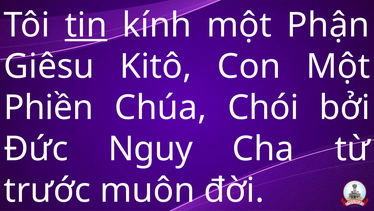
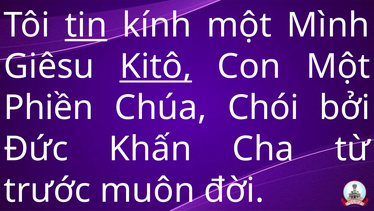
Phận: Phận -> Mình
Kitô underline: none -> present
Nguy: Nguy -> Khấn
